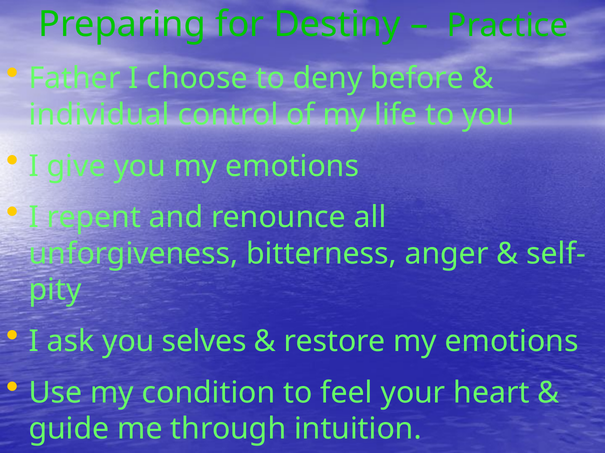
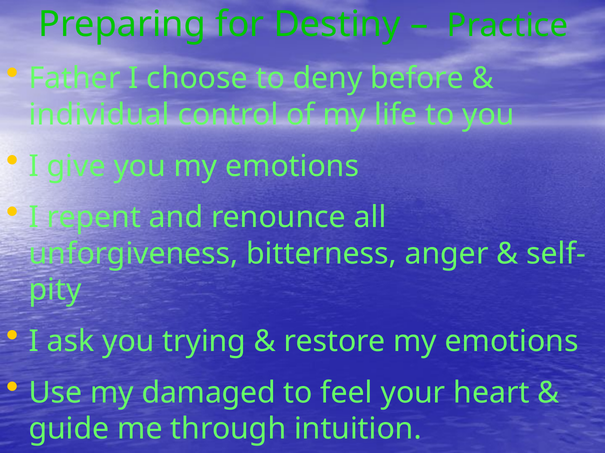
selves: selves -> trying
condition: condition -> damaged
